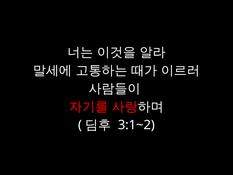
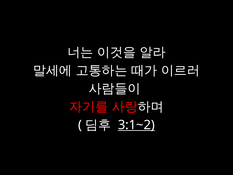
3:1~2 underline: none -> present
